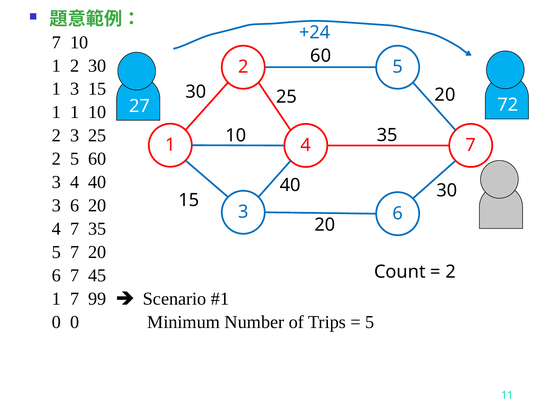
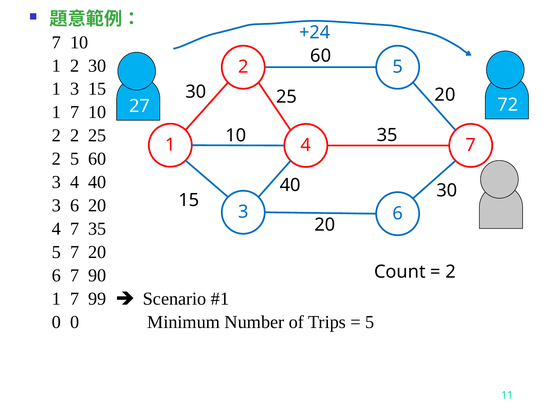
1 at (75, 112): 1 -> 7
3 at (75, 135): 3 -> 2
45: 45 -> 90
